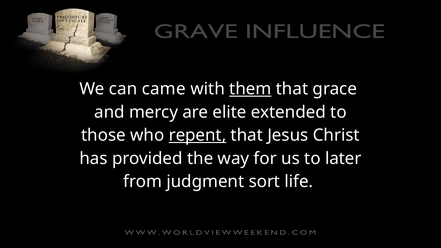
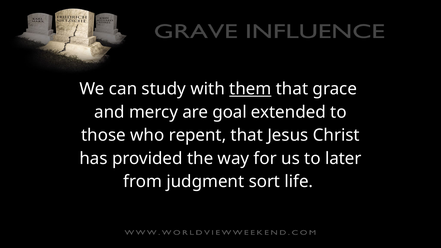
came: came -> study
elite: elite -> goal
repent underline: present -> none
